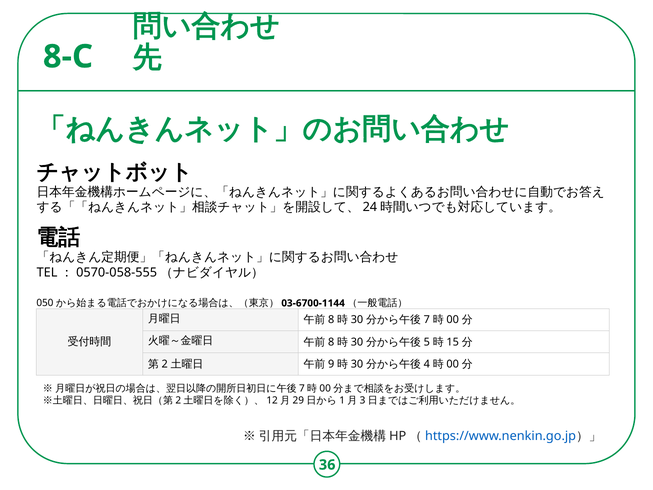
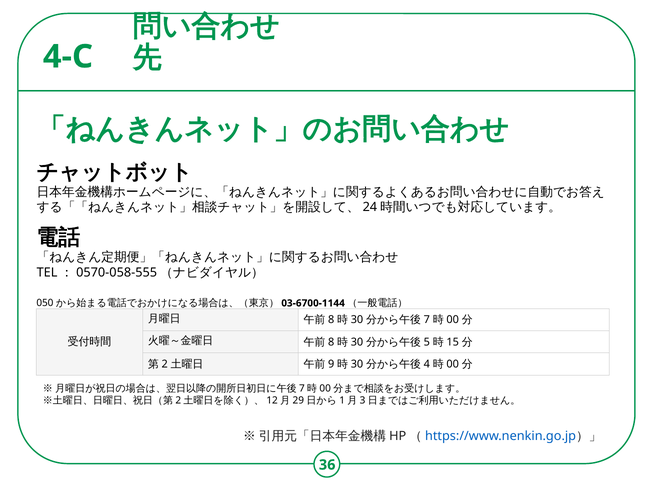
8-C: 8-C -> 4-C
